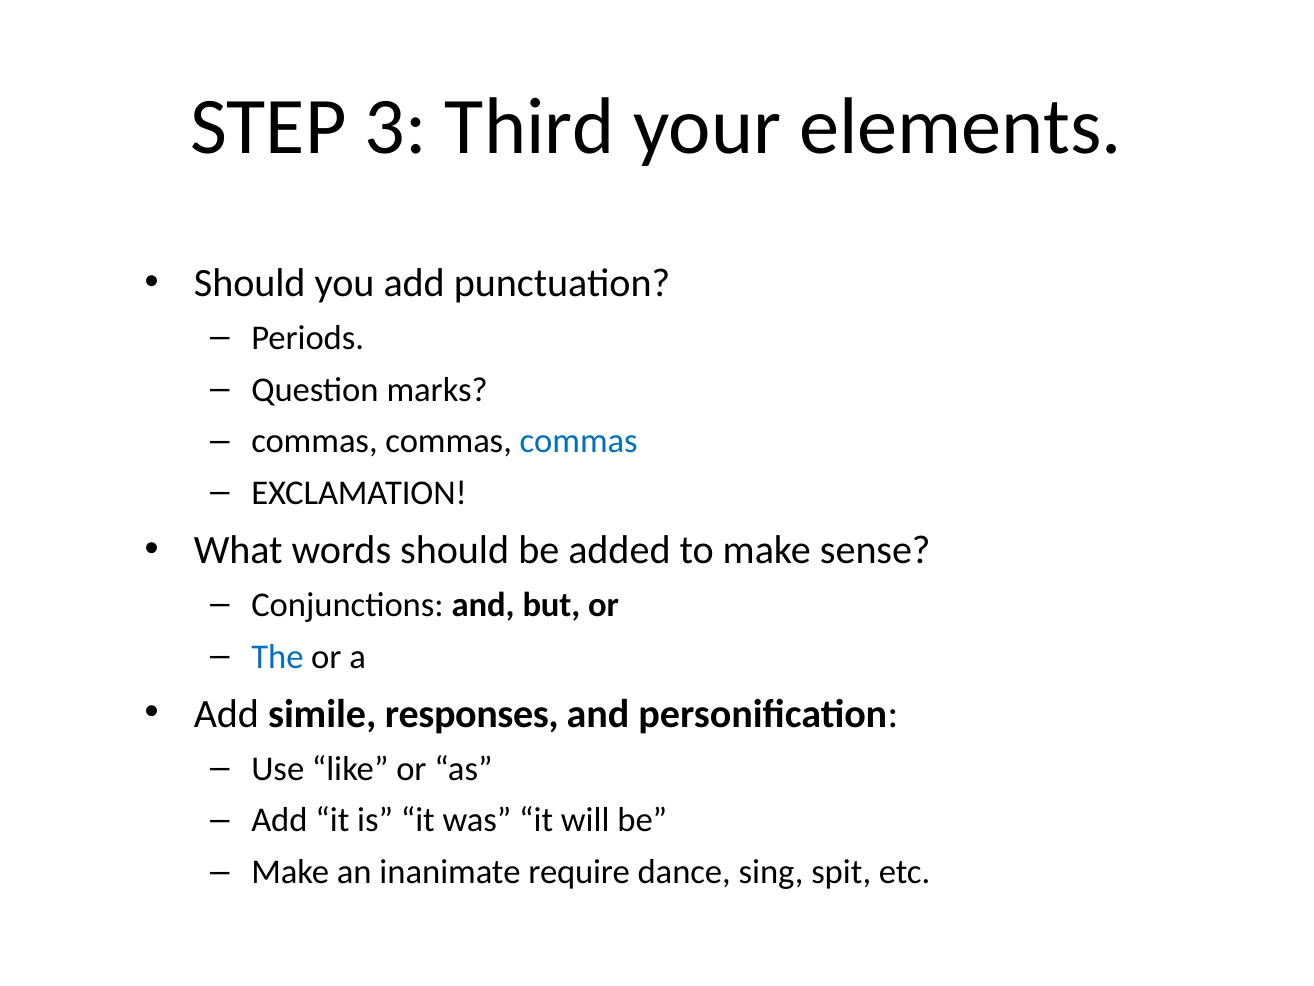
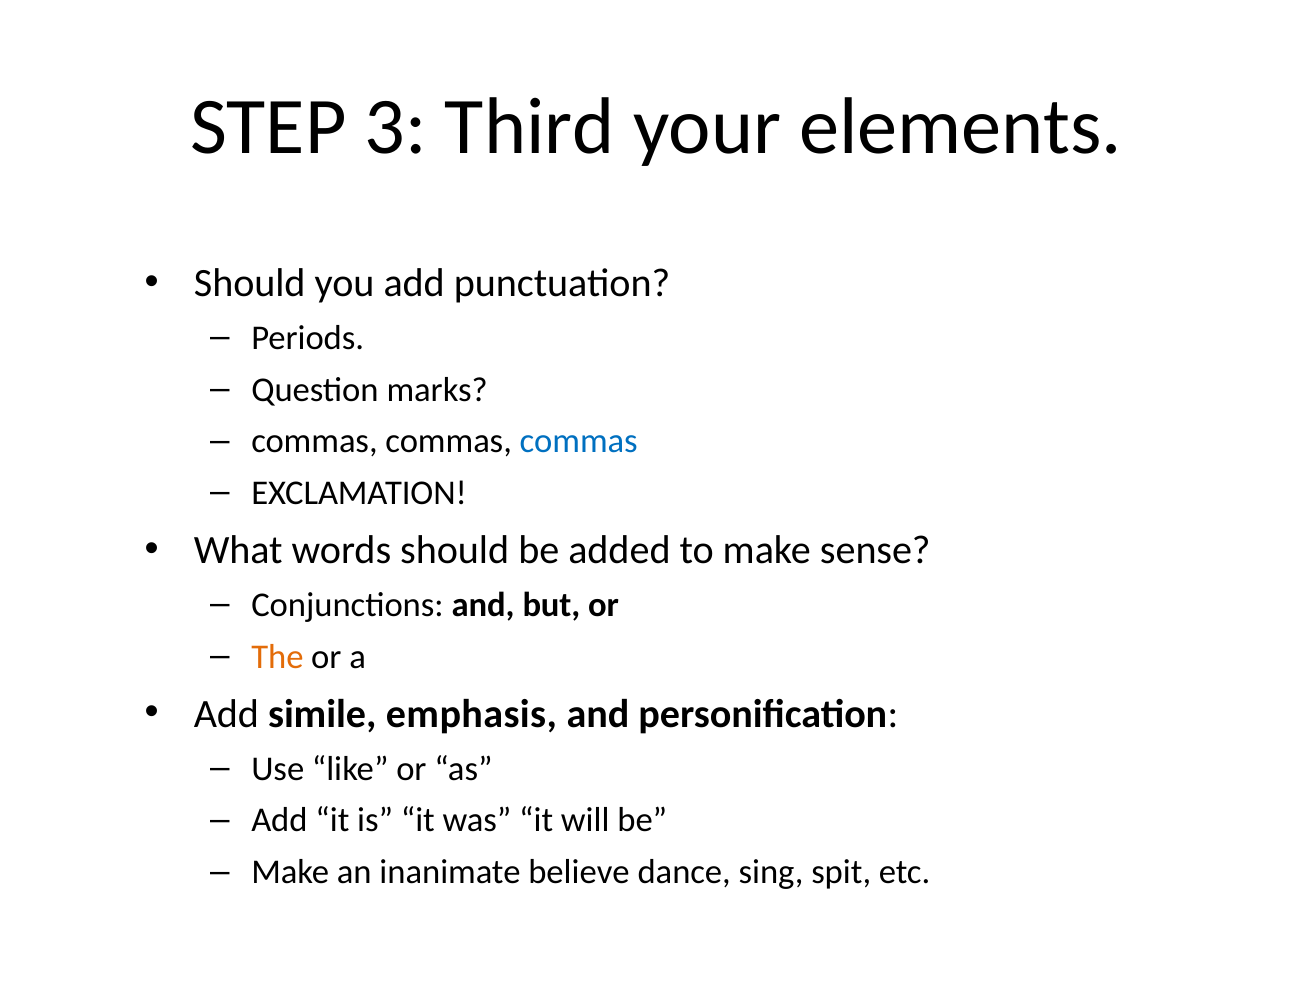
The colour: blue -> orange
responses: responses -> emphasis
require: require -> believe
